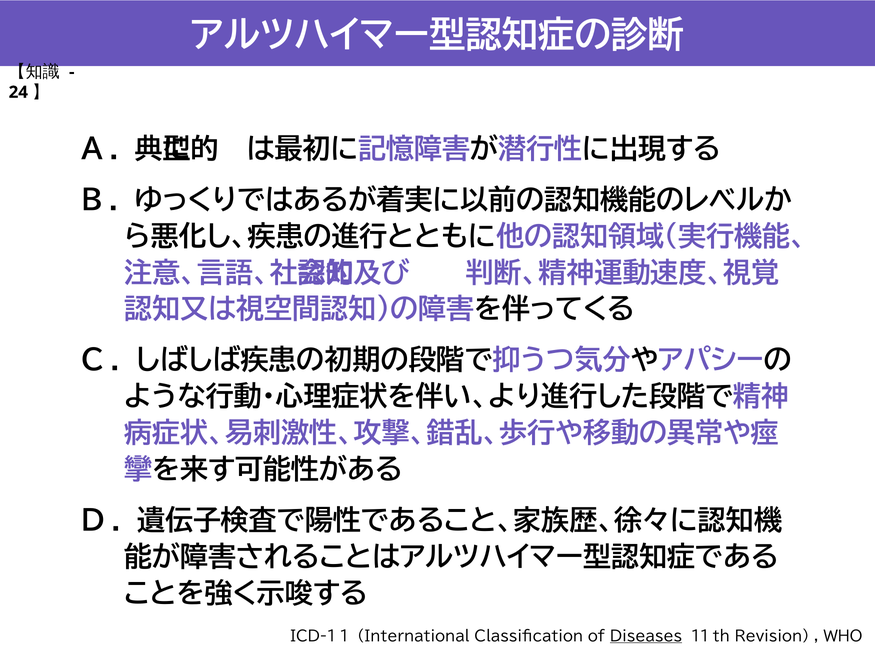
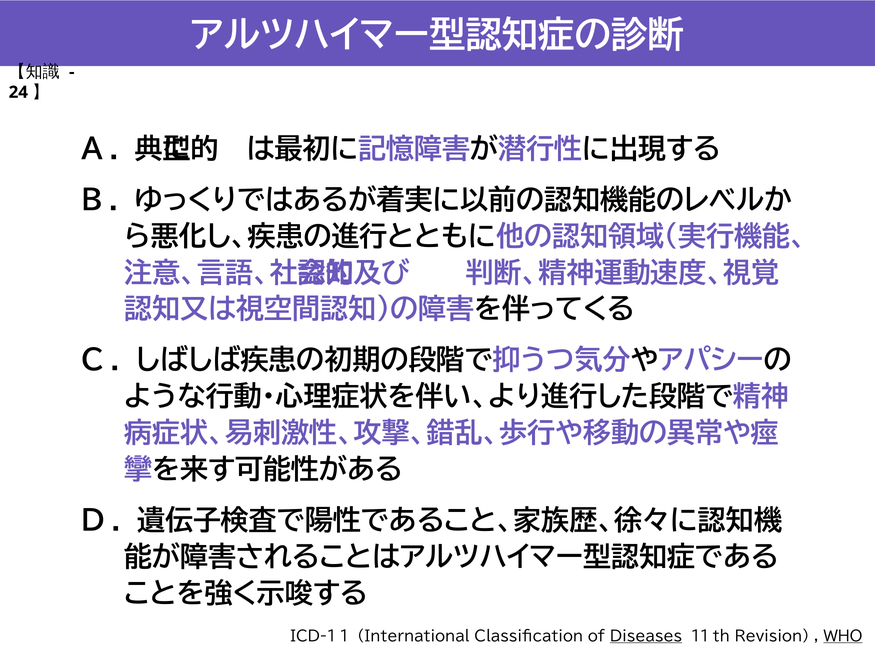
WHO underline: none -> present
